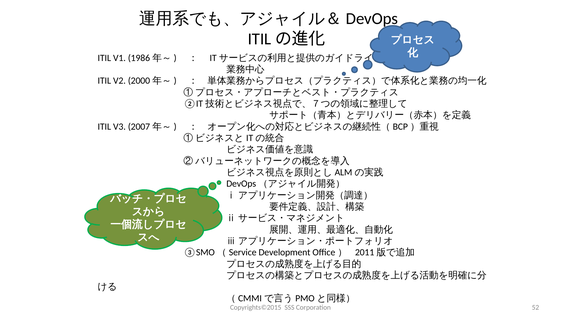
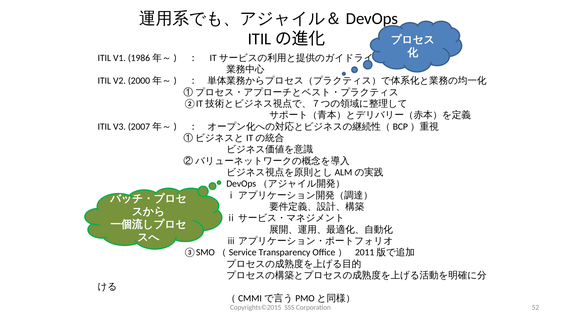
Development: Development -> Transparency
